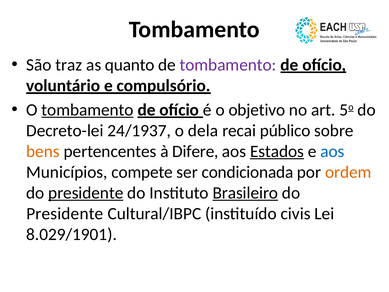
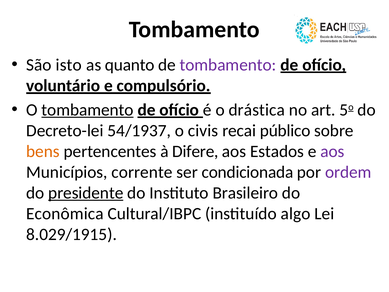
traz: traz -> isto
objetivo: objetivo -> drástica
24/1937: 24/1937 -> 54/1937
dela: dela -> civis
Estados underline: present -> none
aos at (332, 151) colour: blue -> purple
compete: compete -> corrente
ordem colour: orange -> purple
Brasileiro underline: present -> none
Presidente at (65, 213): Presidente -> Econômica
civis: civis -> algo
8.029/1901: 8.029/1901 -> 8.029/1915
